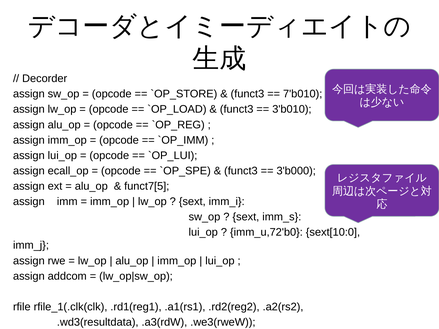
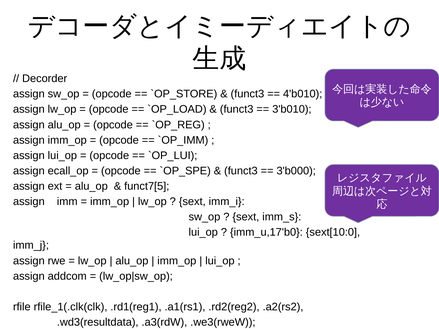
7'b010: 7'b010 -> 4'b010
imm_u,72'b0: imm_u,72'b0 -> imm_u,17'b0
